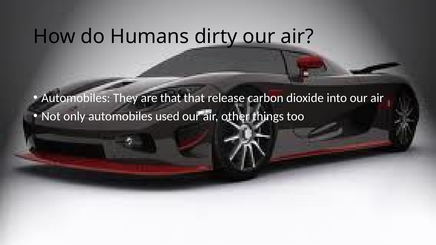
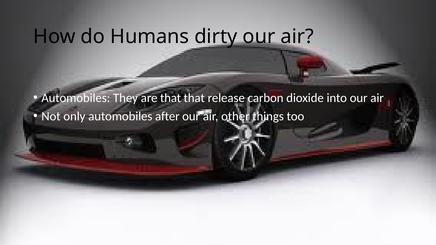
used: used -> after
